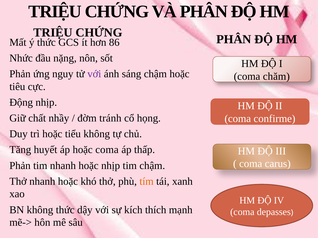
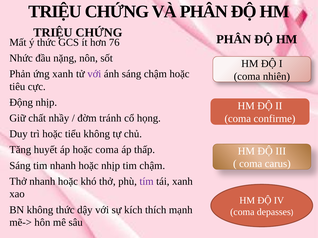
86: 86 -> 76
ứng nguy: nguy -> xanh
chăm: chăm -> nhiên
Phản at (20, 166): Phản -> Sáng
tím colour: orange -> purple
